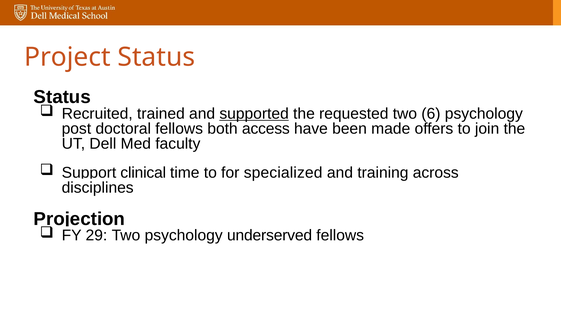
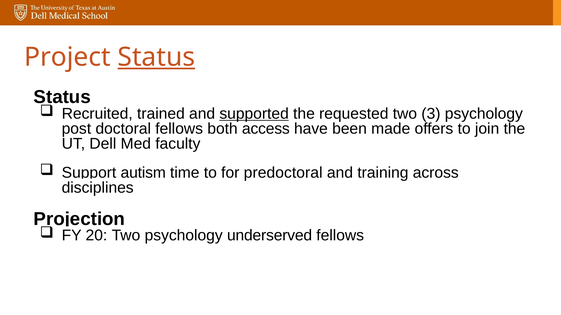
Status at (156, 57) underline: none -> present
6: 6 -> 3
clinical: clinical -> autism
specialized: specialized -> predoctoral
29: 29 -> 20
